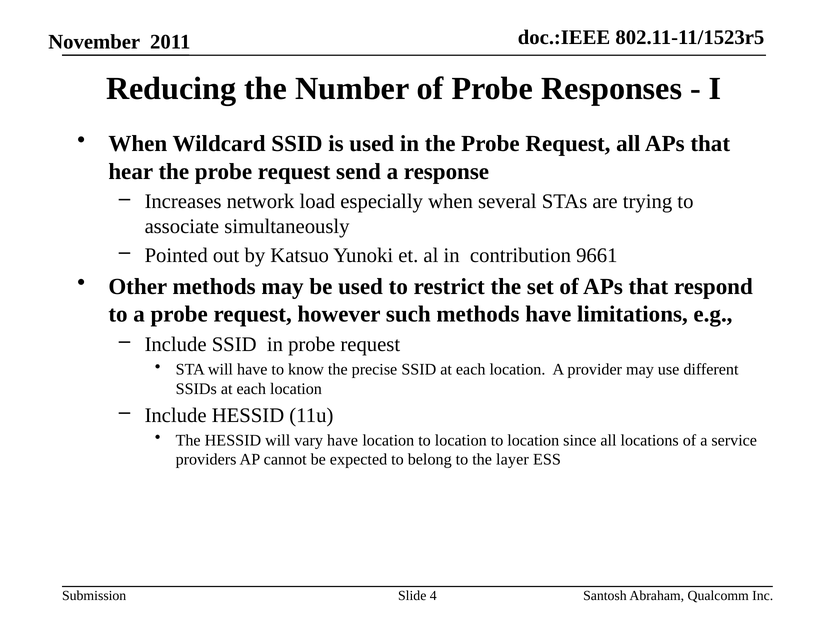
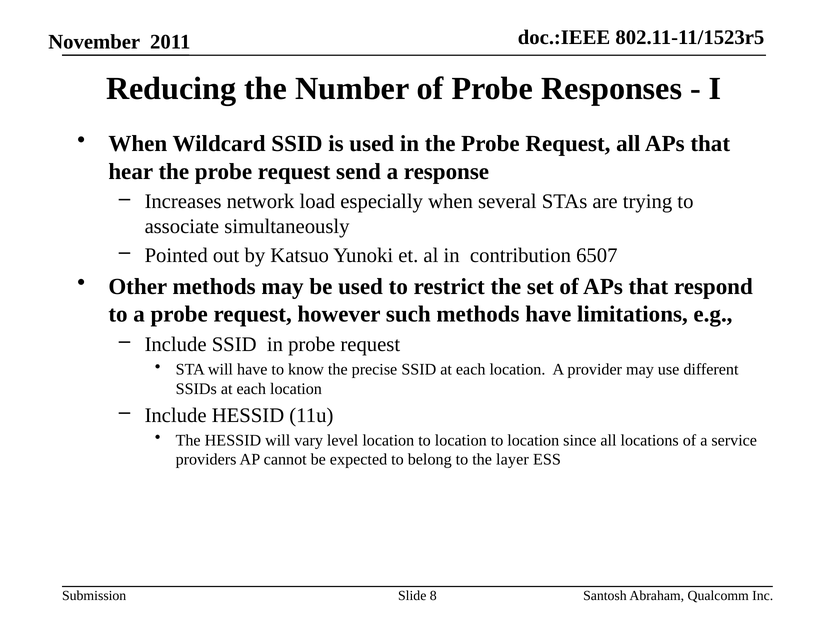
9661: 9661 -> 6507
vary have: have -> level
4: 4 -> 8
